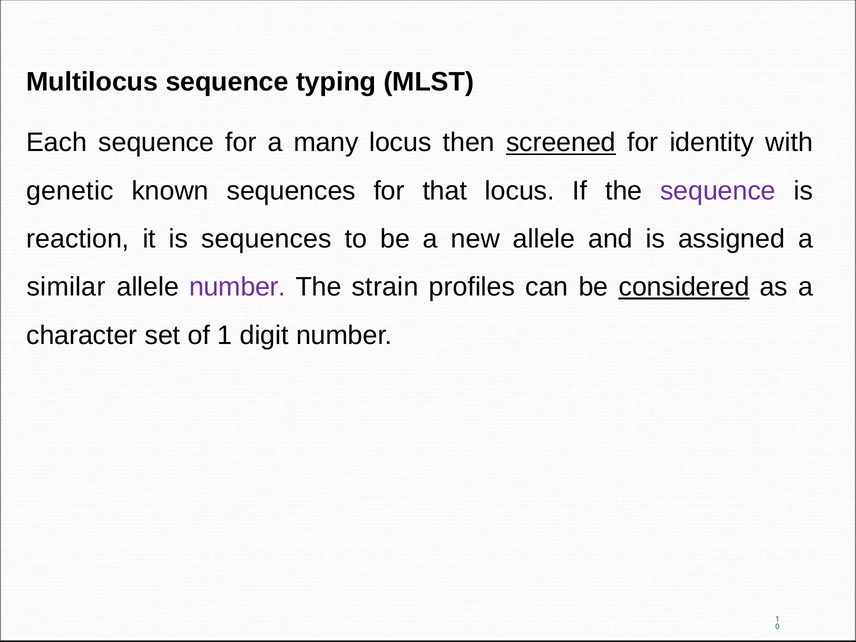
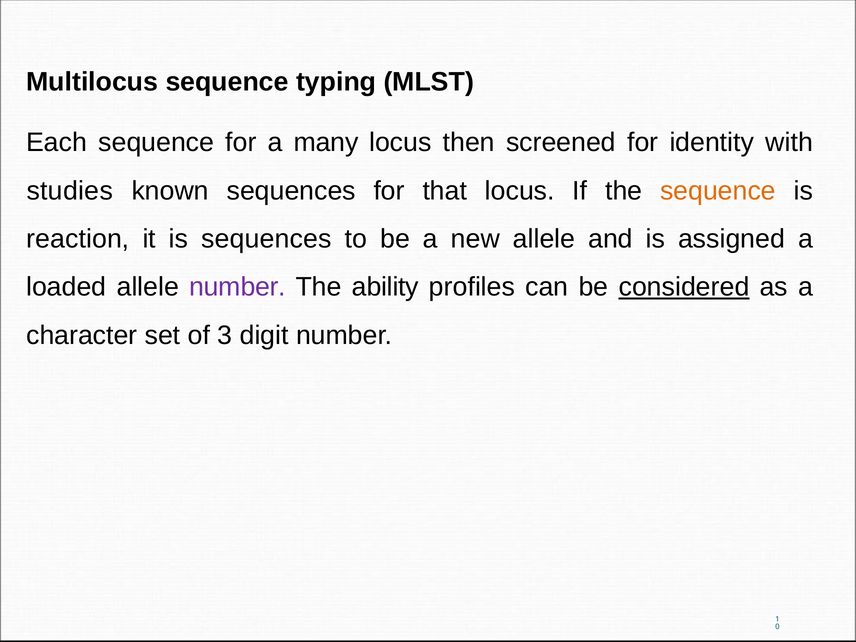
screened underline: present -> none
genetic: genetic -> studies
sequence at (718, 191) colour: purple -> orange
similar: similar -> loaded
strain: strain -> ability
of 1: 1 -> 3
